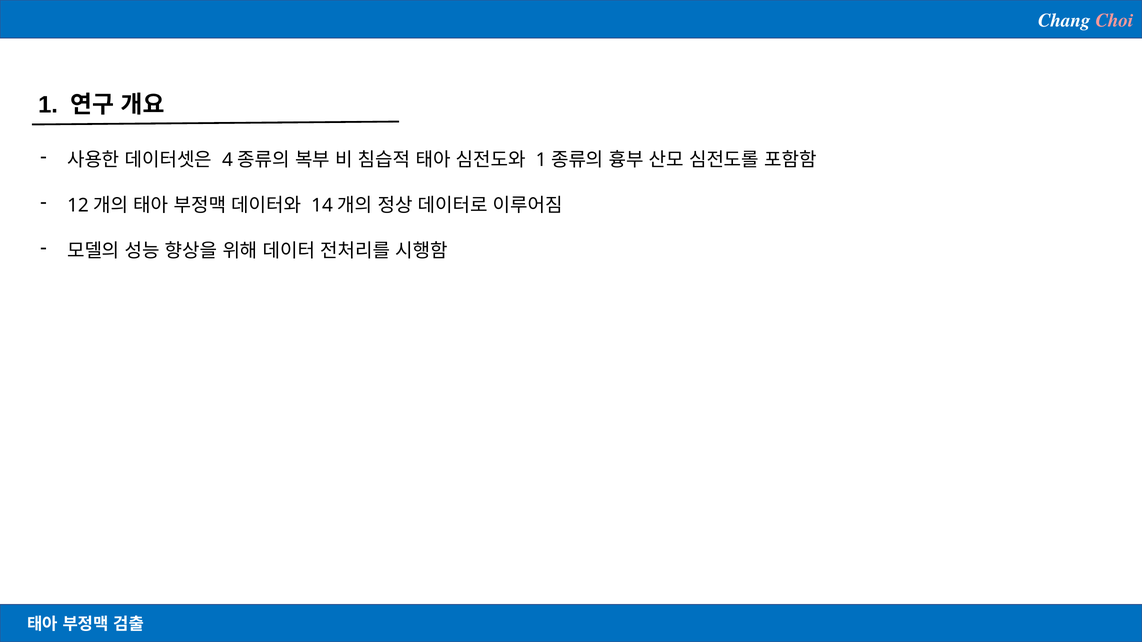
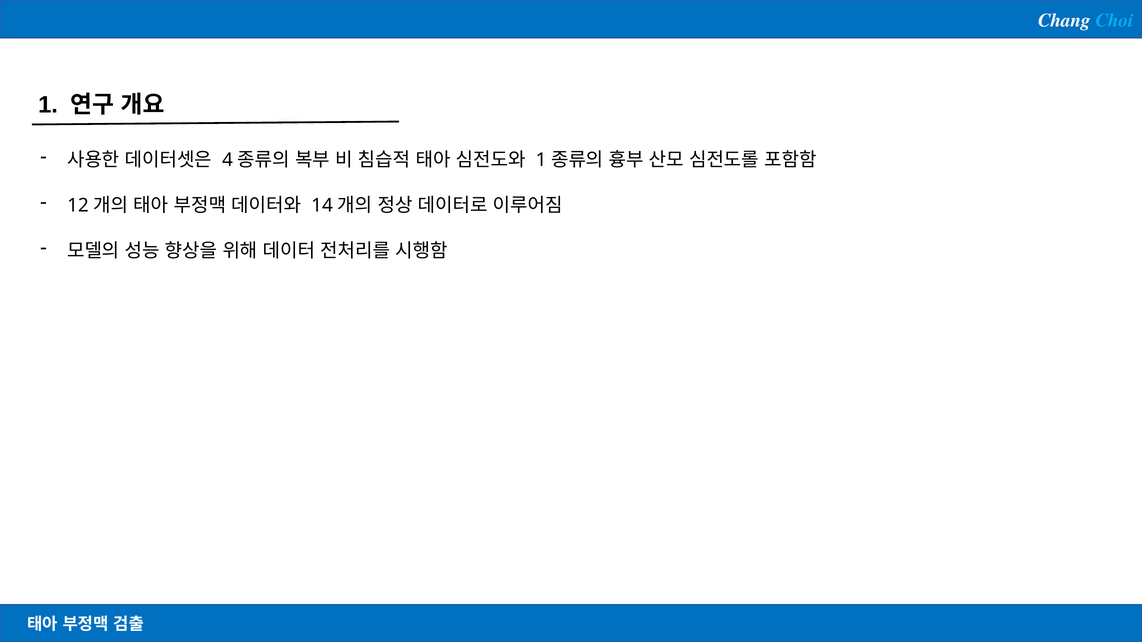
Choi colour: pink -> light blue
